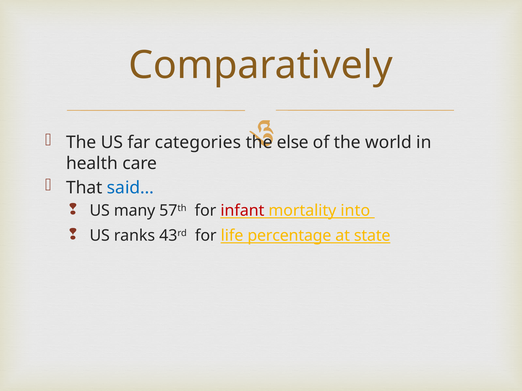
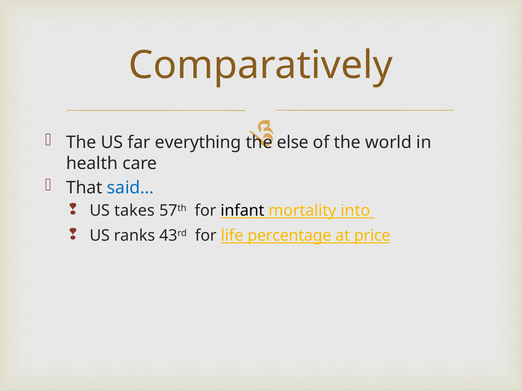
categories: categories -> everything
many: many -> takes
infant colour: red -> black
state: state -> price
